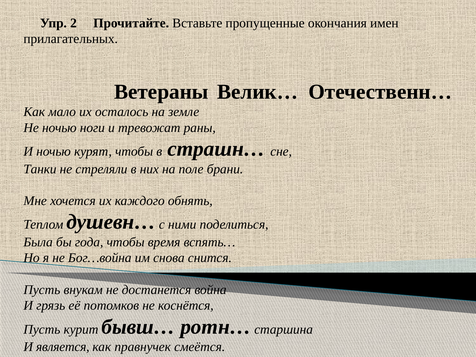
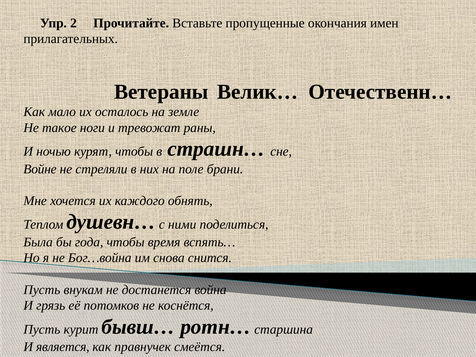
Не ночью: ночью -> такое
Танки: Танки -> Войне
